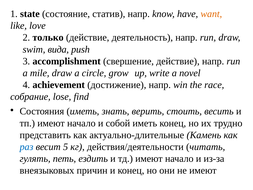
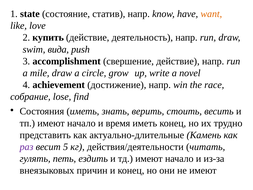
только: только -> купить
собой: собой -> время
раз colour: blue -> purple
